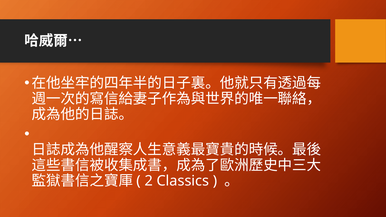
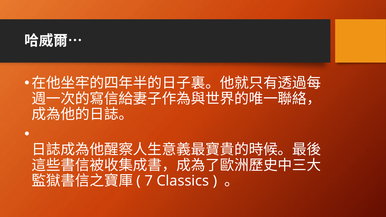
2: 2 -> 7
